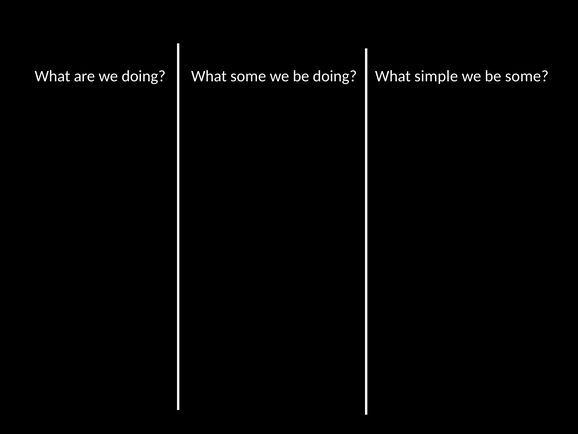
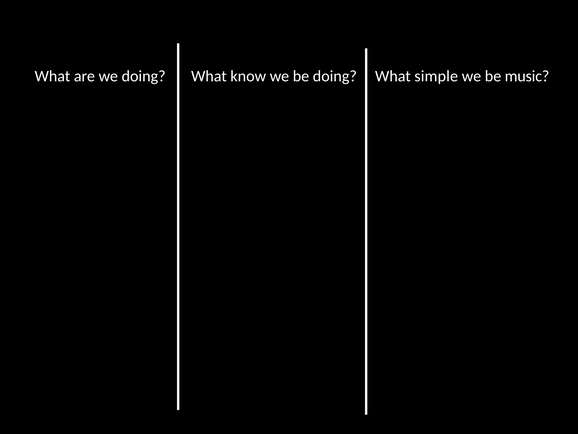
What some: some -> know
be some: some -> music
